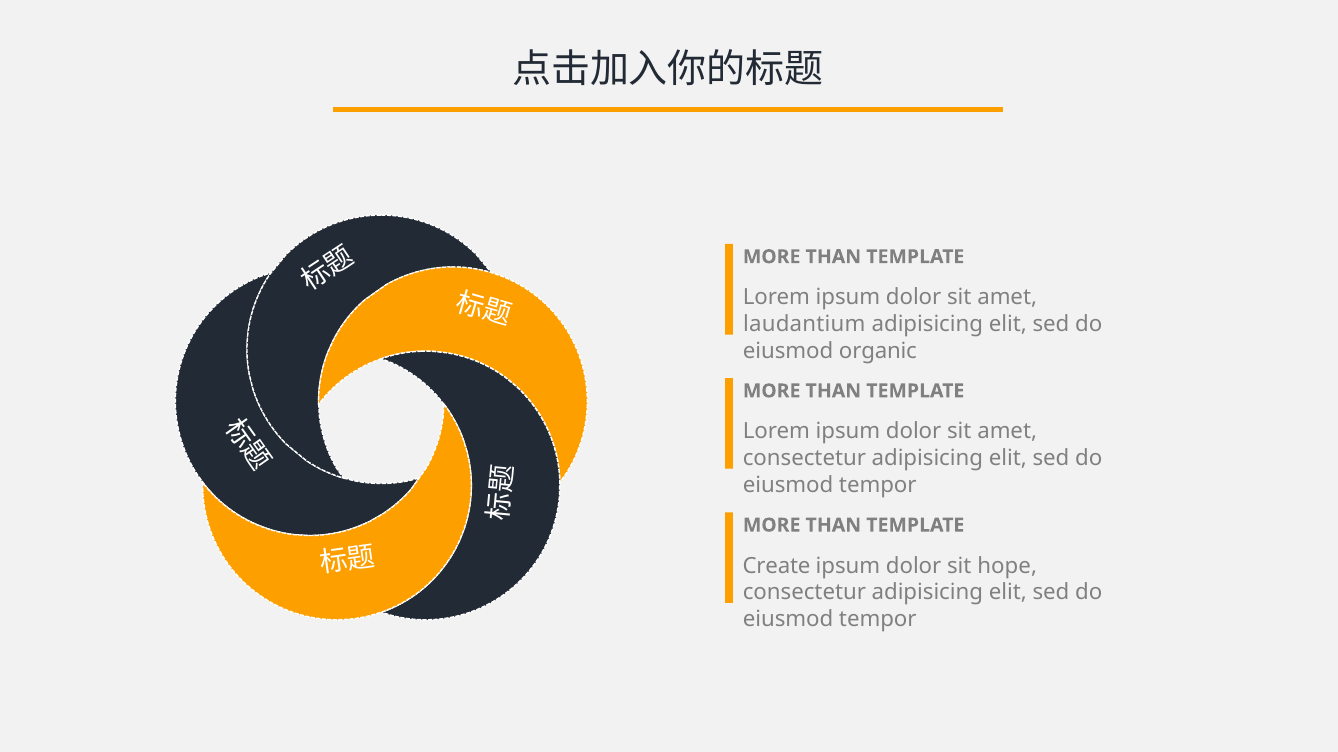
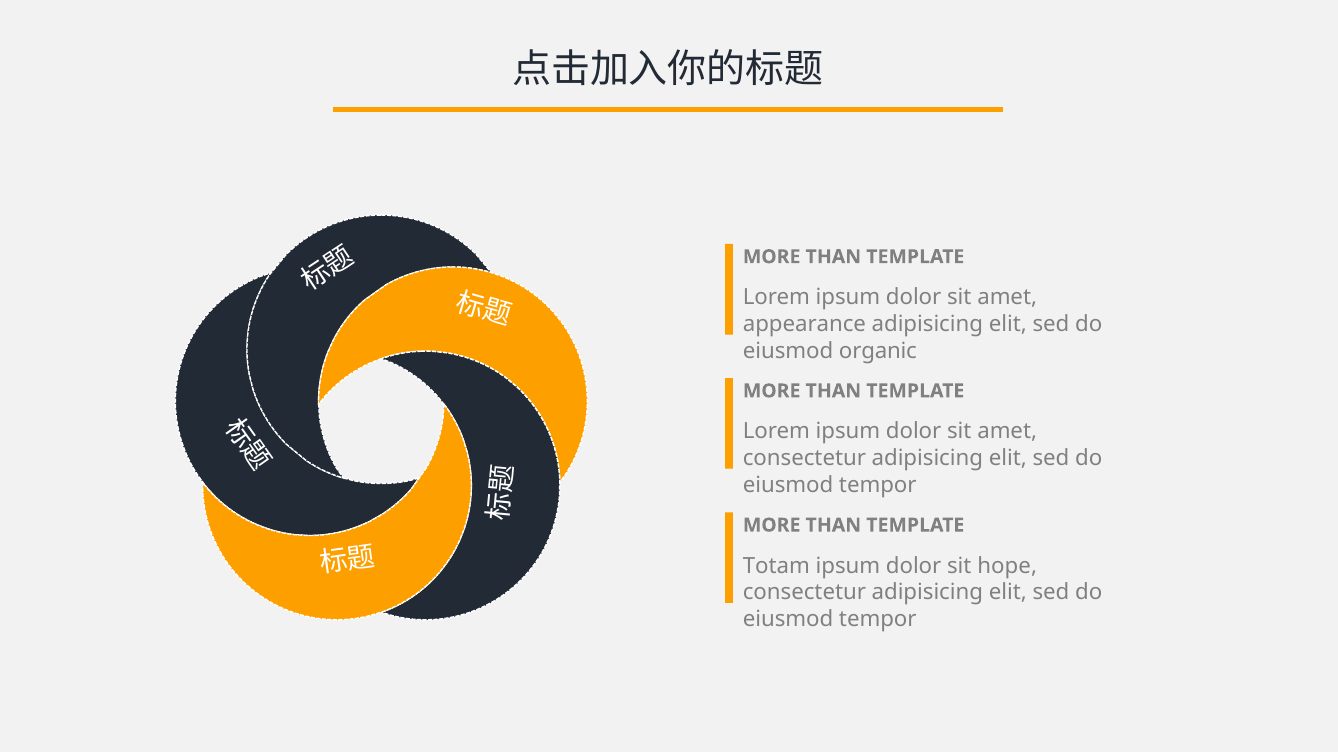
laudantium: laudantium -> appearance
Create: Create -> Totam
